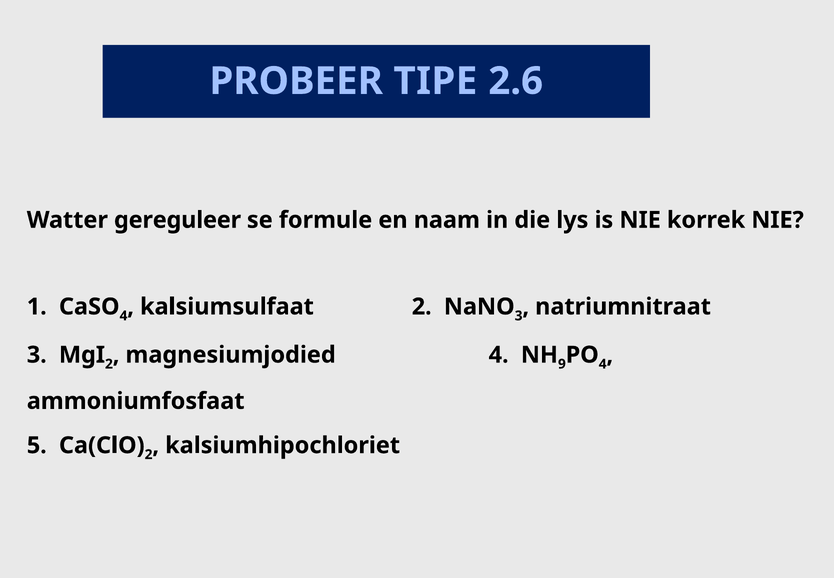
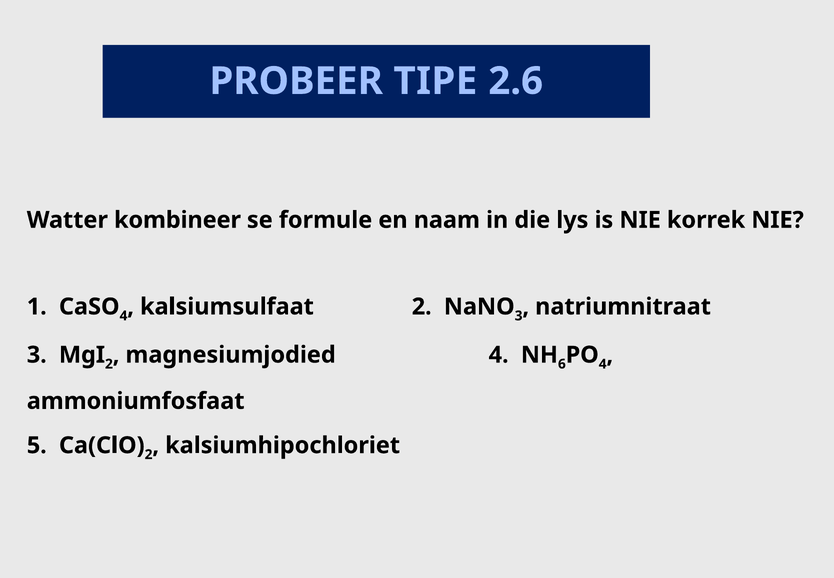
gereguleer: gereguleer -> kombineer
9: 9 -> 6
